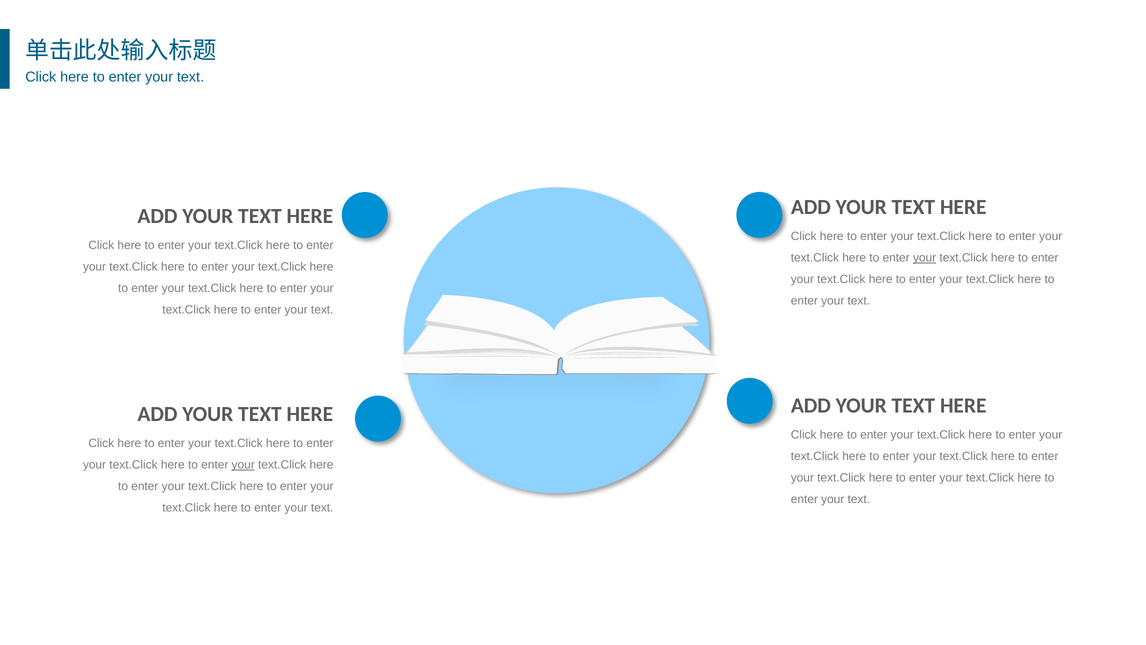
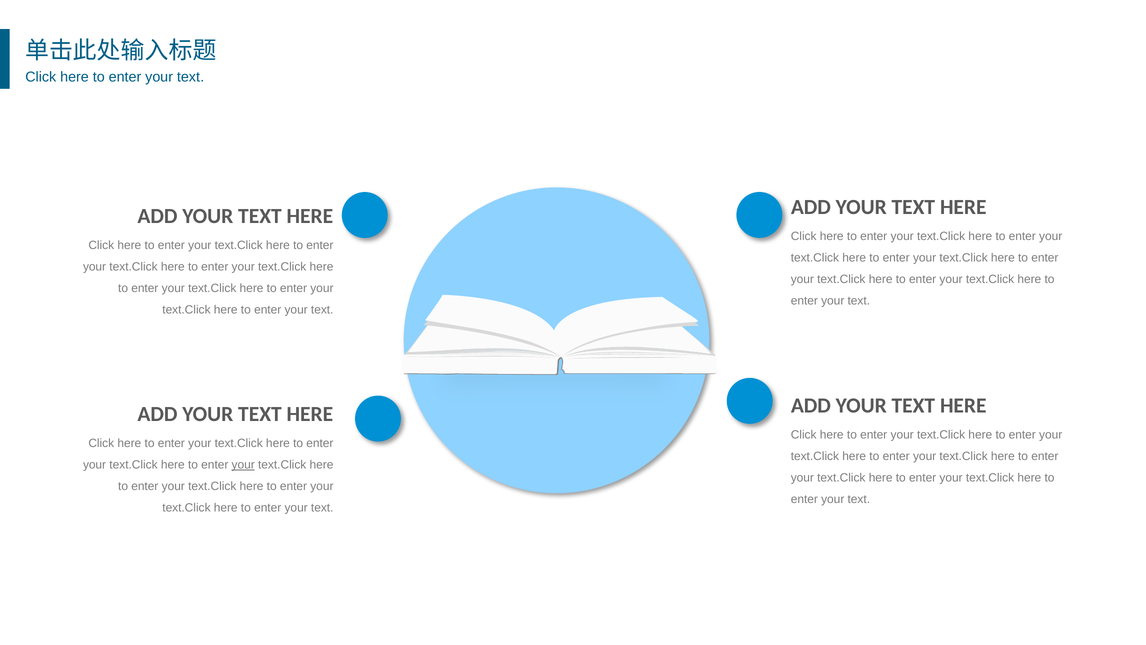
your at (925, 258) underline: present -> none
